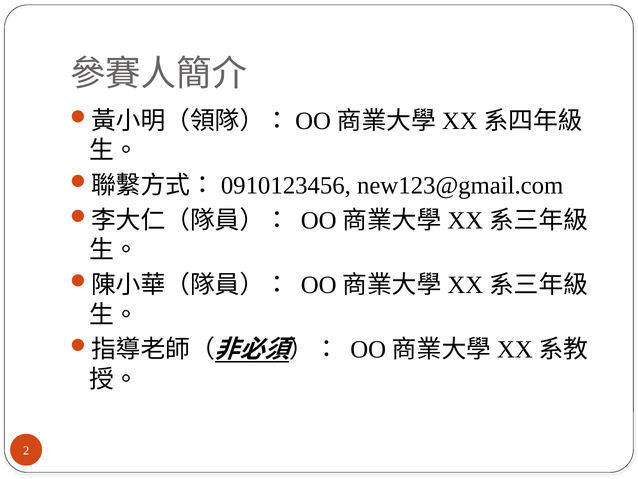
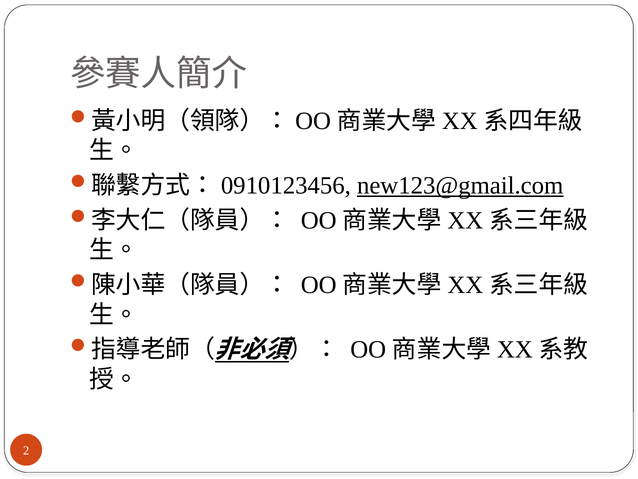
new123@gmail.com underline: none -> present
